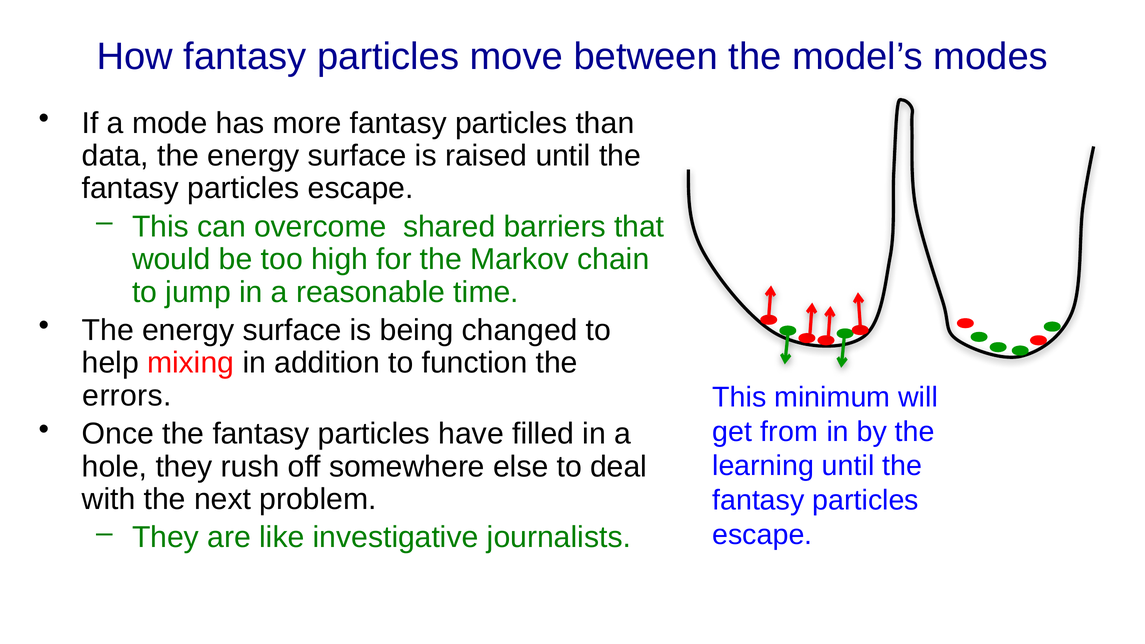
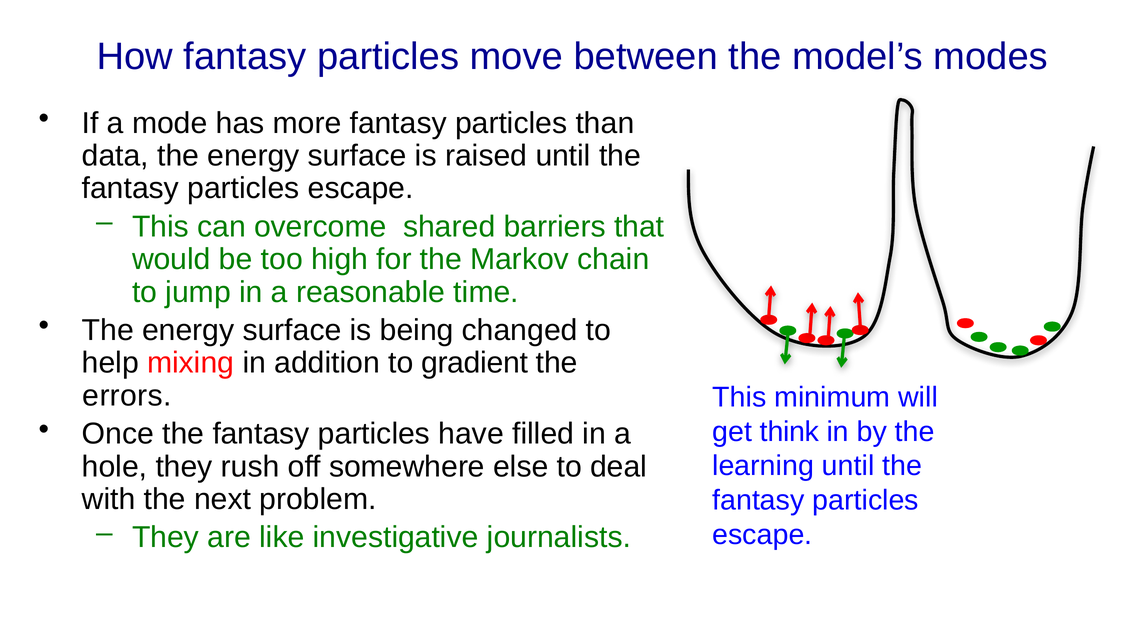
function: function -> gradient
from: from -> think
